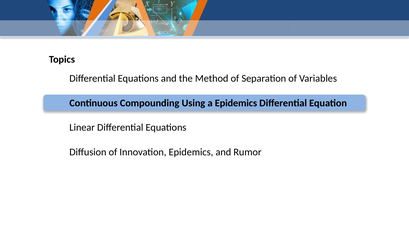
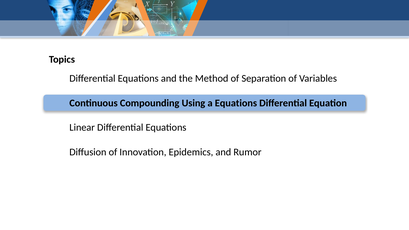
a Epidemics: Epidemics -> Equations
